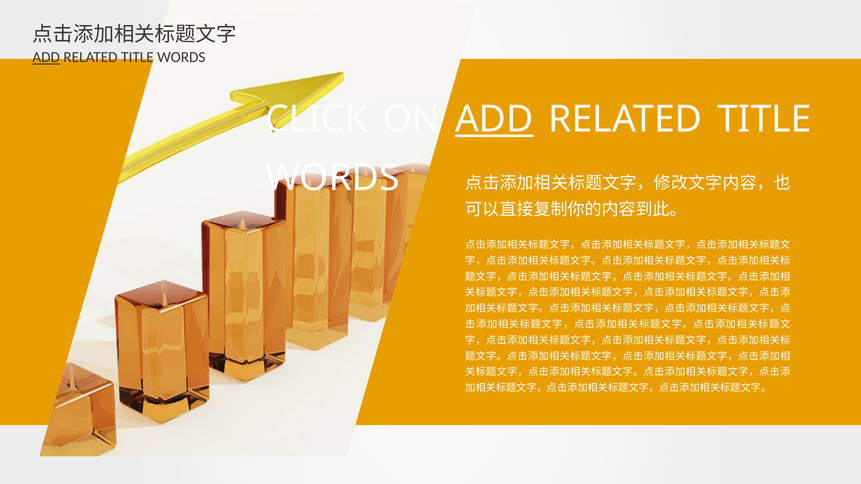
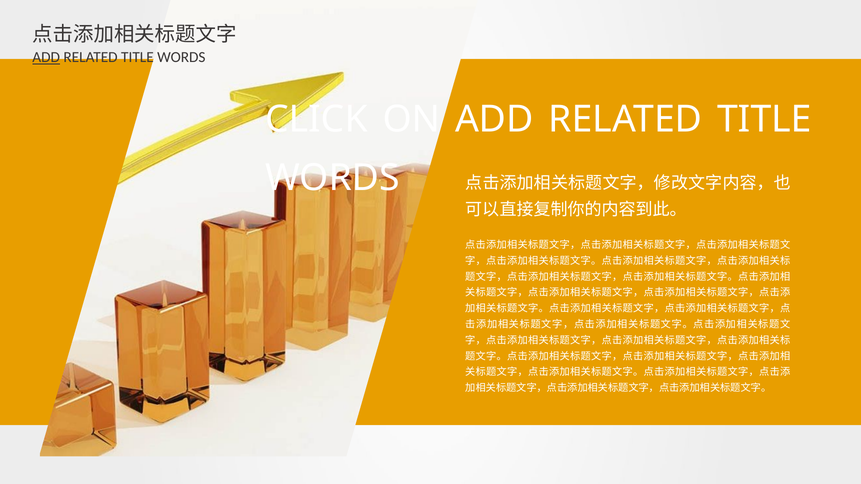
ADD at (494, 120) underline: present -> none
